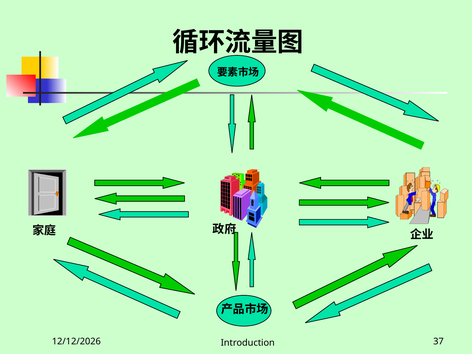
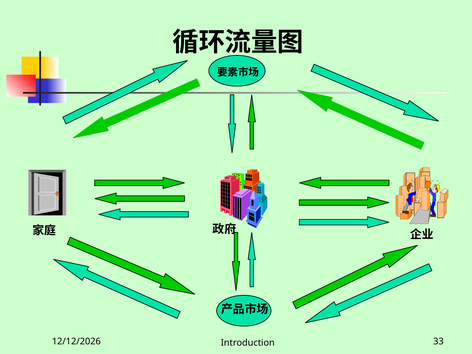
37: 37 -> 33
